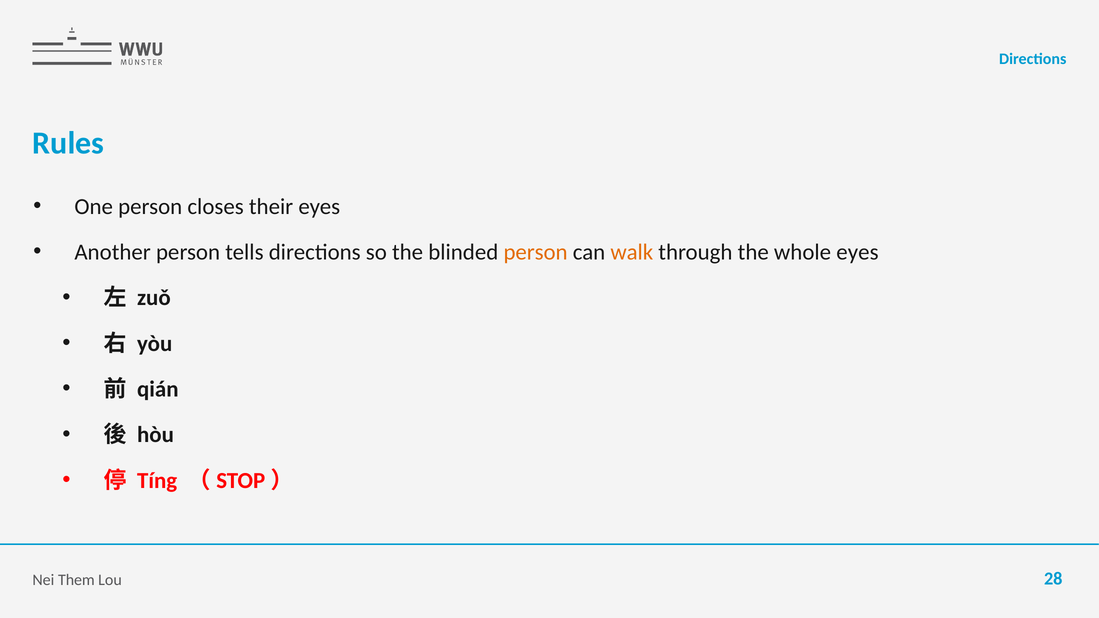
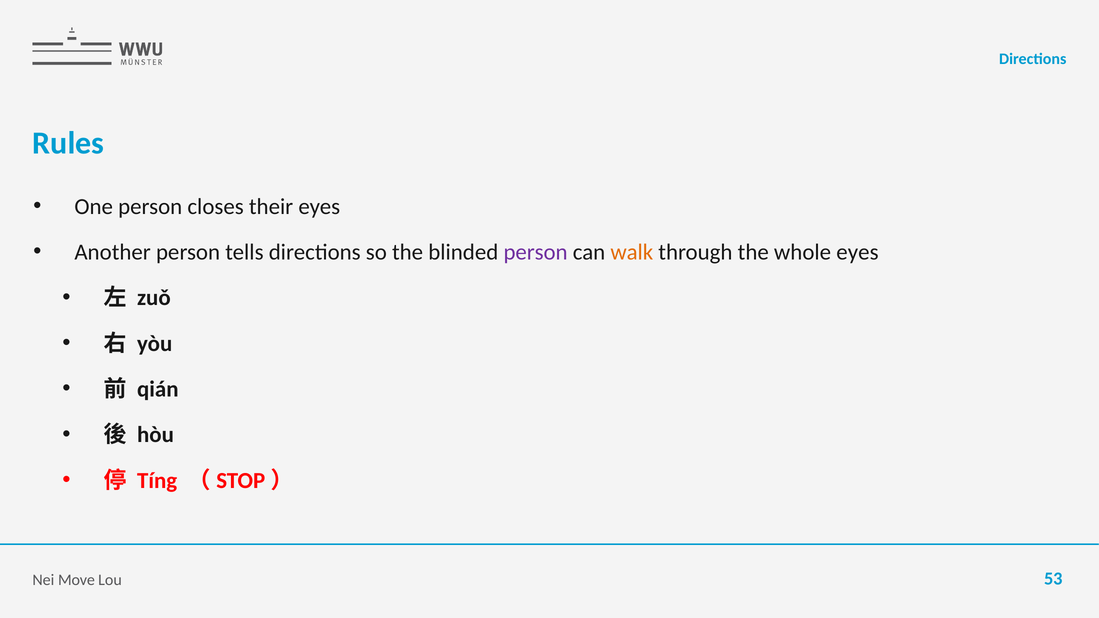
person at (536, 252) colour: orange -> purple
Them: Them -> Move
28: 28 -> 53
